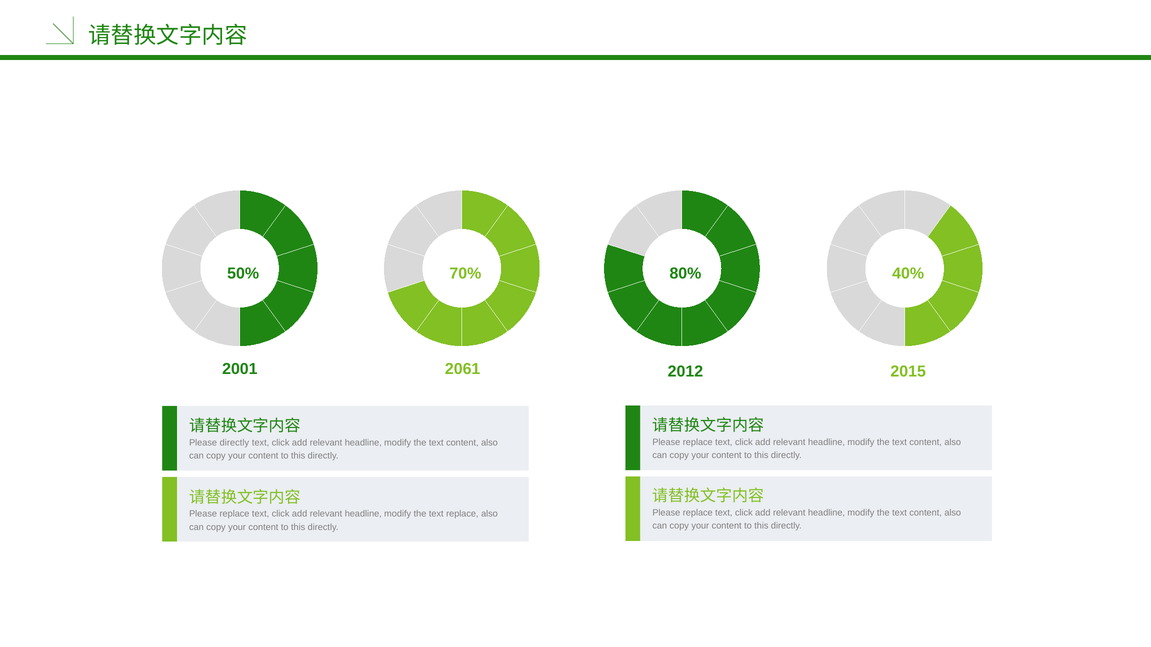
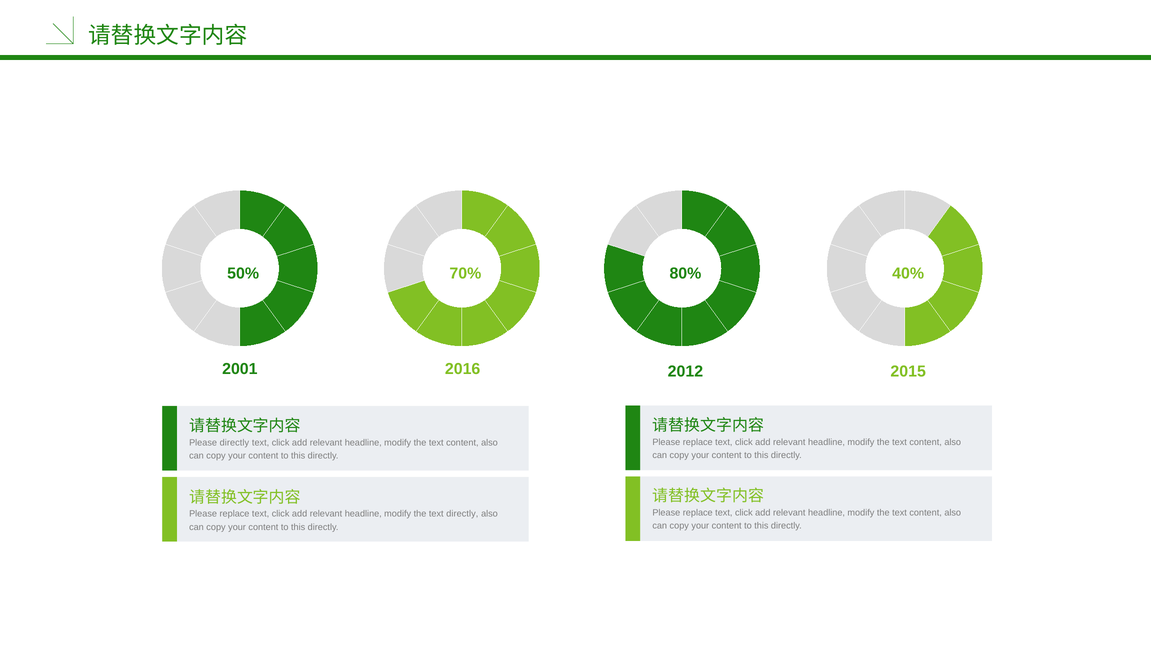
2061: 2061 -> 2016
text replace: replace -> directly
